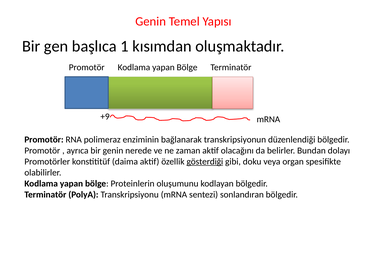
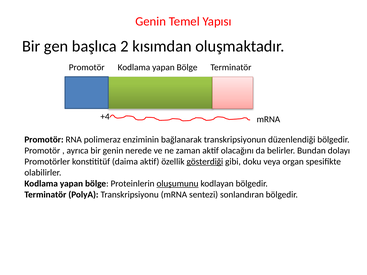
1: 1 -> 2
+9: +9 -> +4
oluşumunu underline: none -> present
